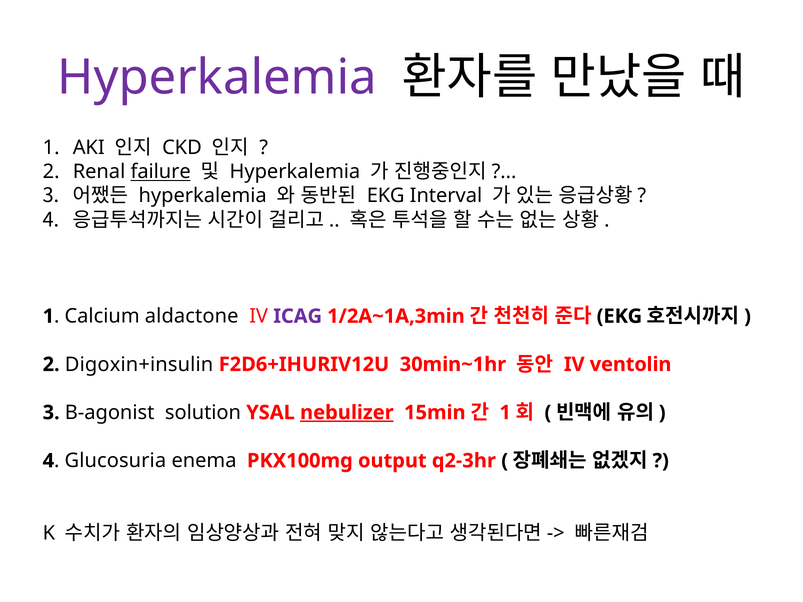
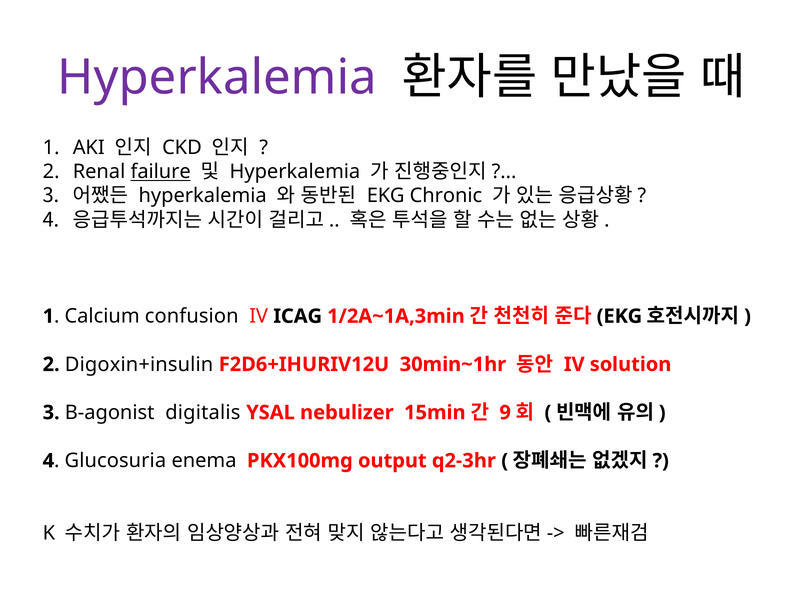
Interval: Interval -> Chronic
aldactone: aldactone -> confusion
ICAG colour: purple -> black
ventolin: ventolin -> solution
solution: solution -> digitalis
nebulizer underline: present -> none
1 at (505, 413): 1 -> 9
